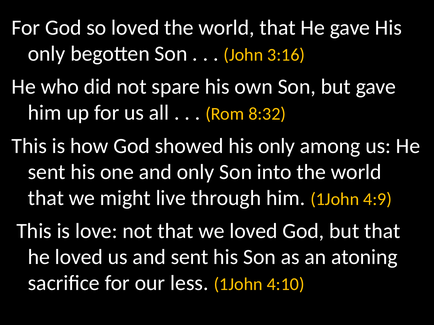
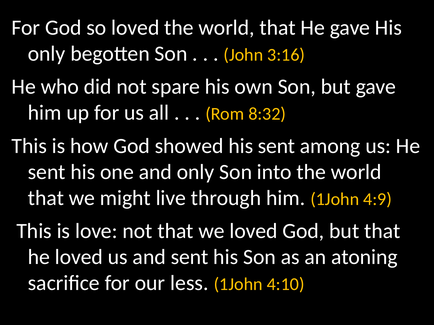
showed his only: only -> sent
